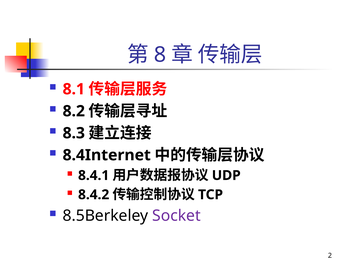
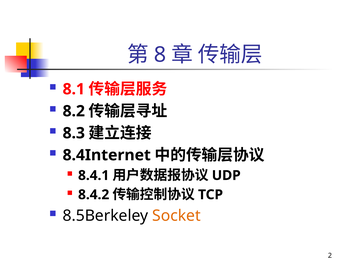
Socket colour: purple -> orange
